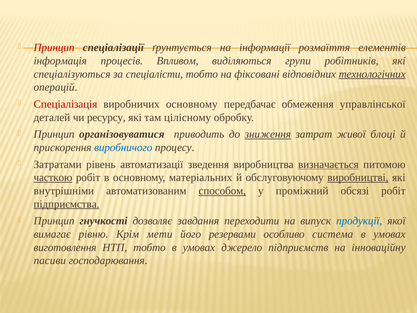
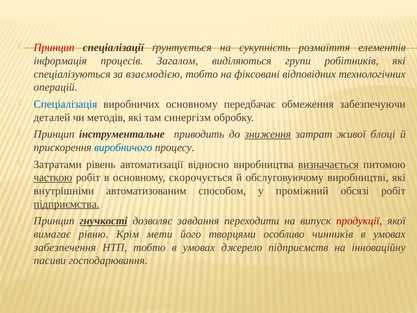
інформації: інформації -> сукупність
Впливом: Впливом -> Загалом
спеціалісти: спеціалісти -> взаємодією
технологічних underline: present -> none
Спеціалізація colour: red -> blue
управлінської: управлінської -> забезпечуючи
ресурсу: ресурсу -> методів
цілісному: цілісному -> синергізм
організовуватися: організовуватися -> інструментальне
зведення: зведення -> відносно
матеріальних: матеріальних -> скорочується
виробництві underline: present -> none
способом underline: present -> none
гнучкості underline: none -> present
продукції colour: blue -> red
резервами: резервами -> творцями
система: система -> чинників
виготовлення: виготовлення -> забезпечення
